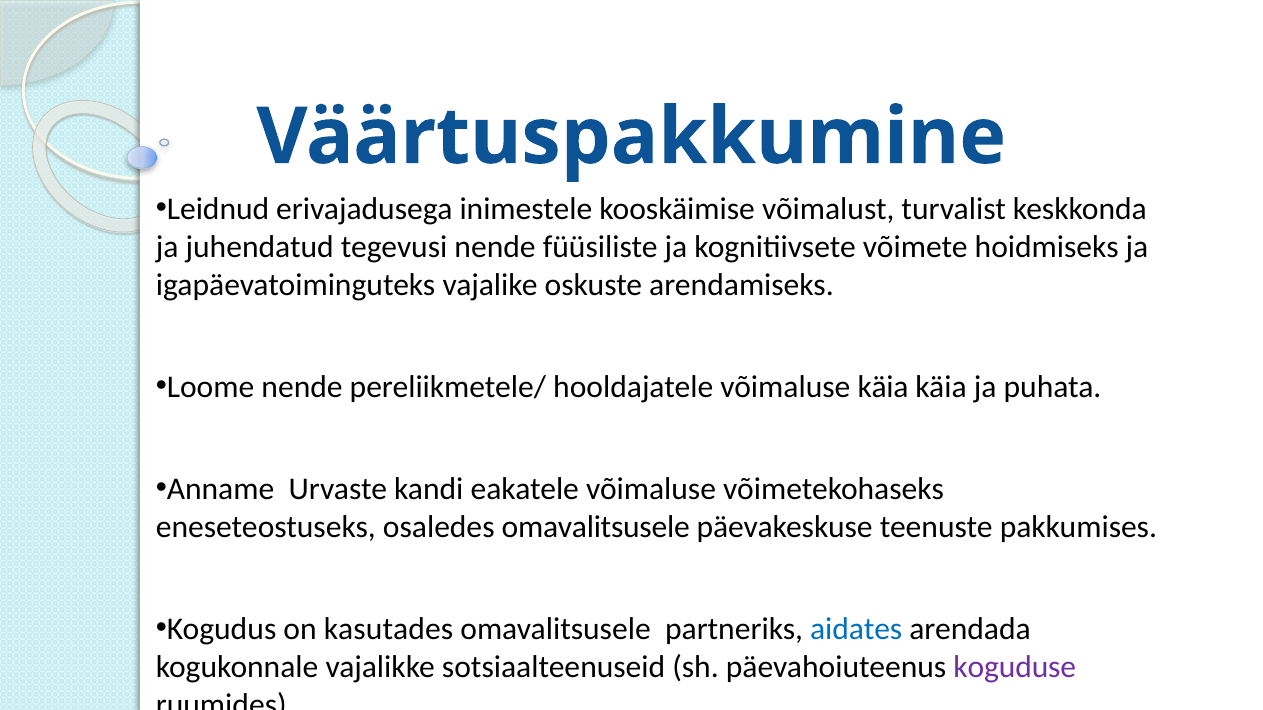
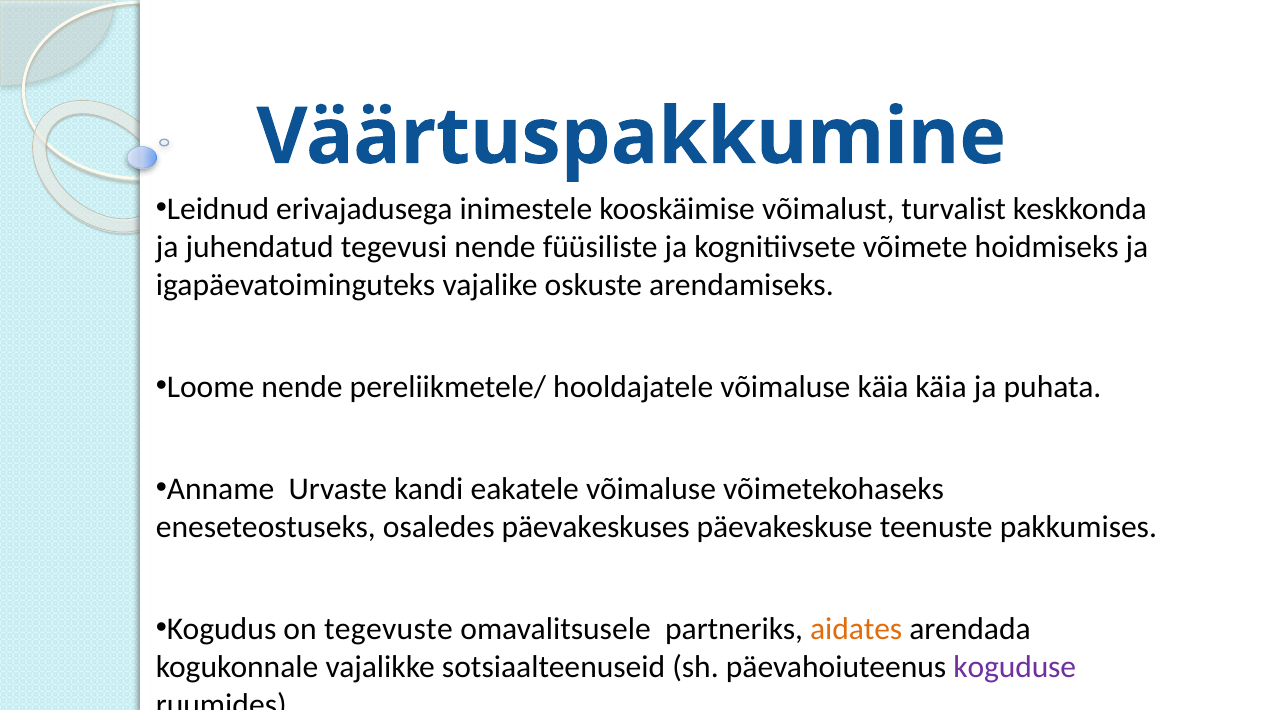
osaledes omavalitsusele: omavalitsusele -> päevakeskuses
kasutades: kasutades -> tegevuste
aidates colour: blue -> orange
